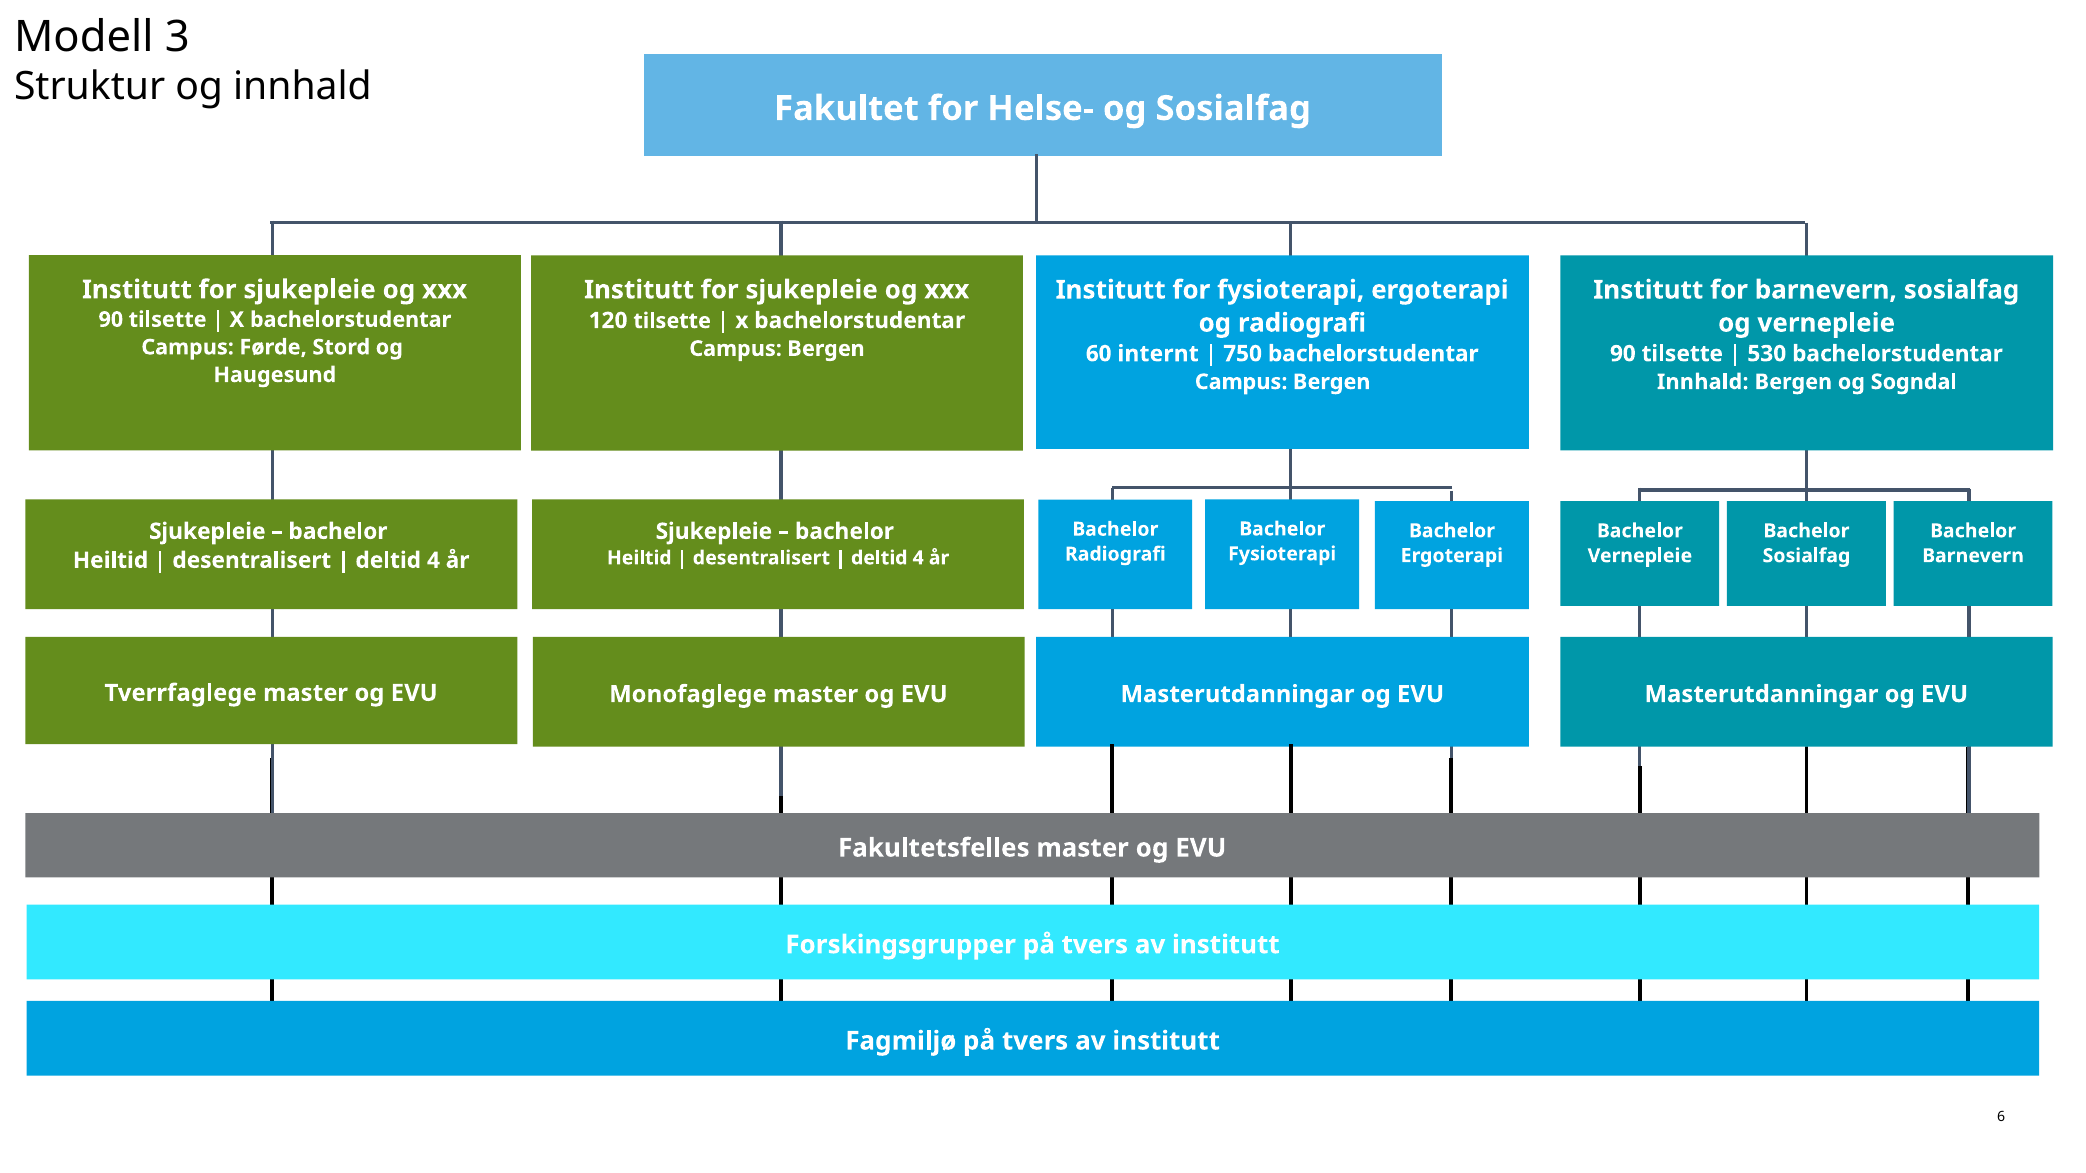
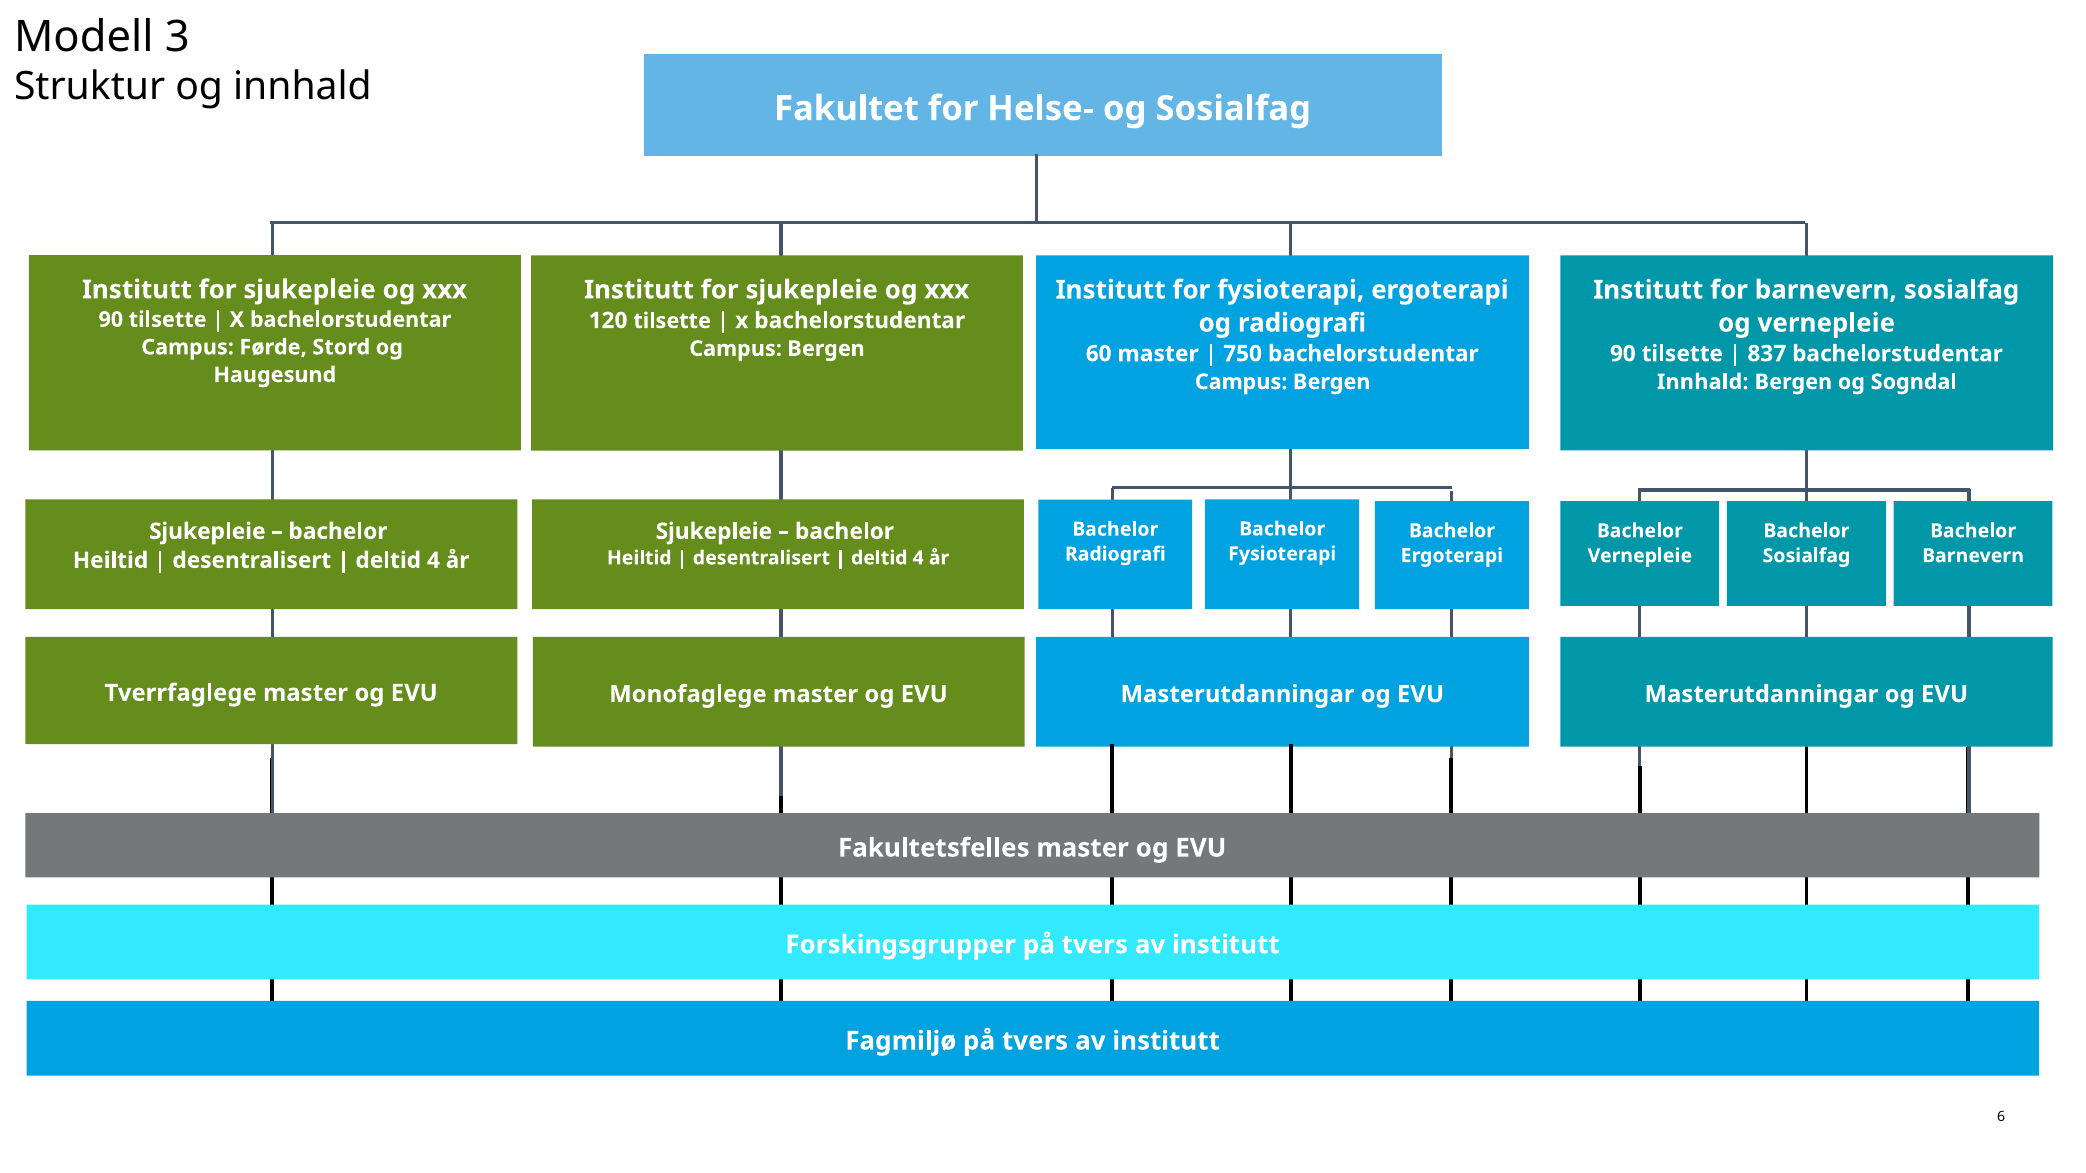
60 internt: internt -> master
530: 530 -> 837
